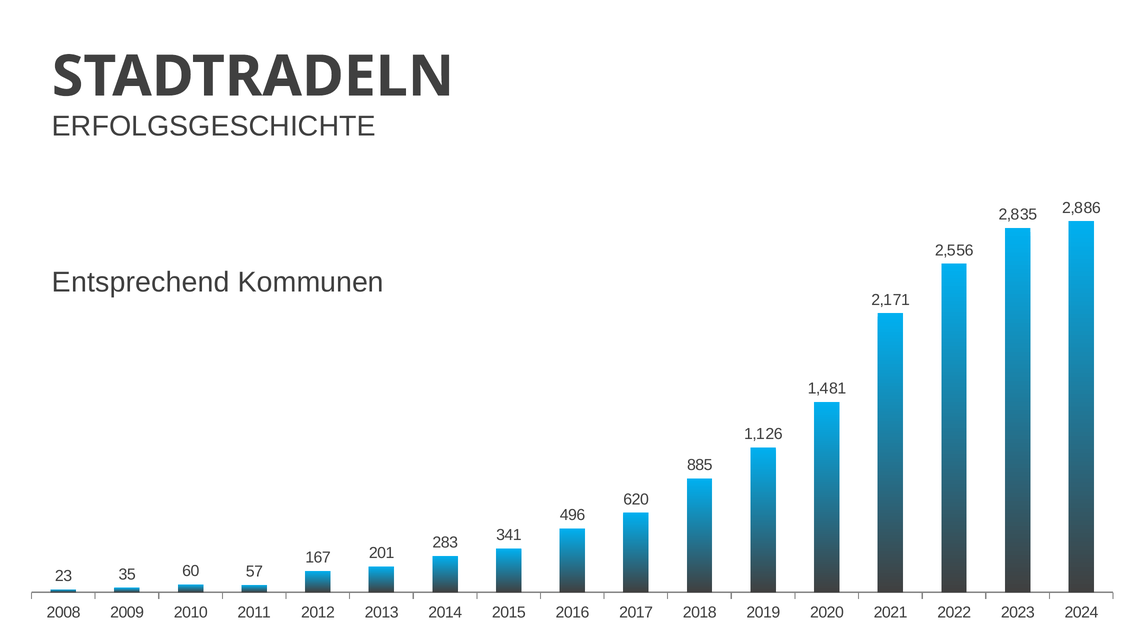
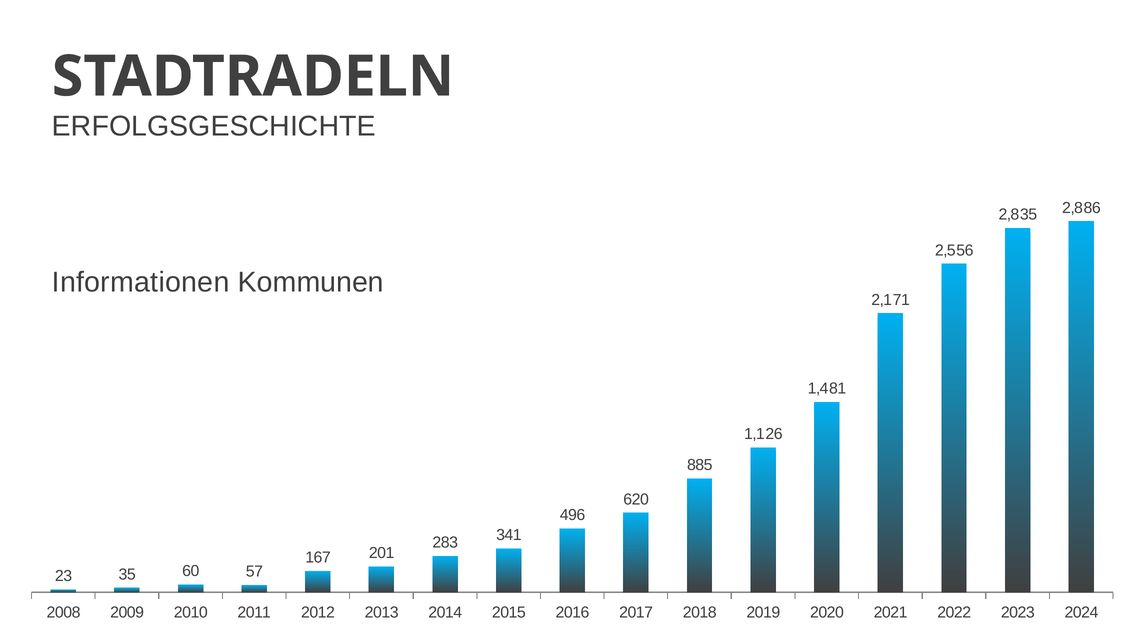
Entsprechend: Entsprechend -> Informationen
